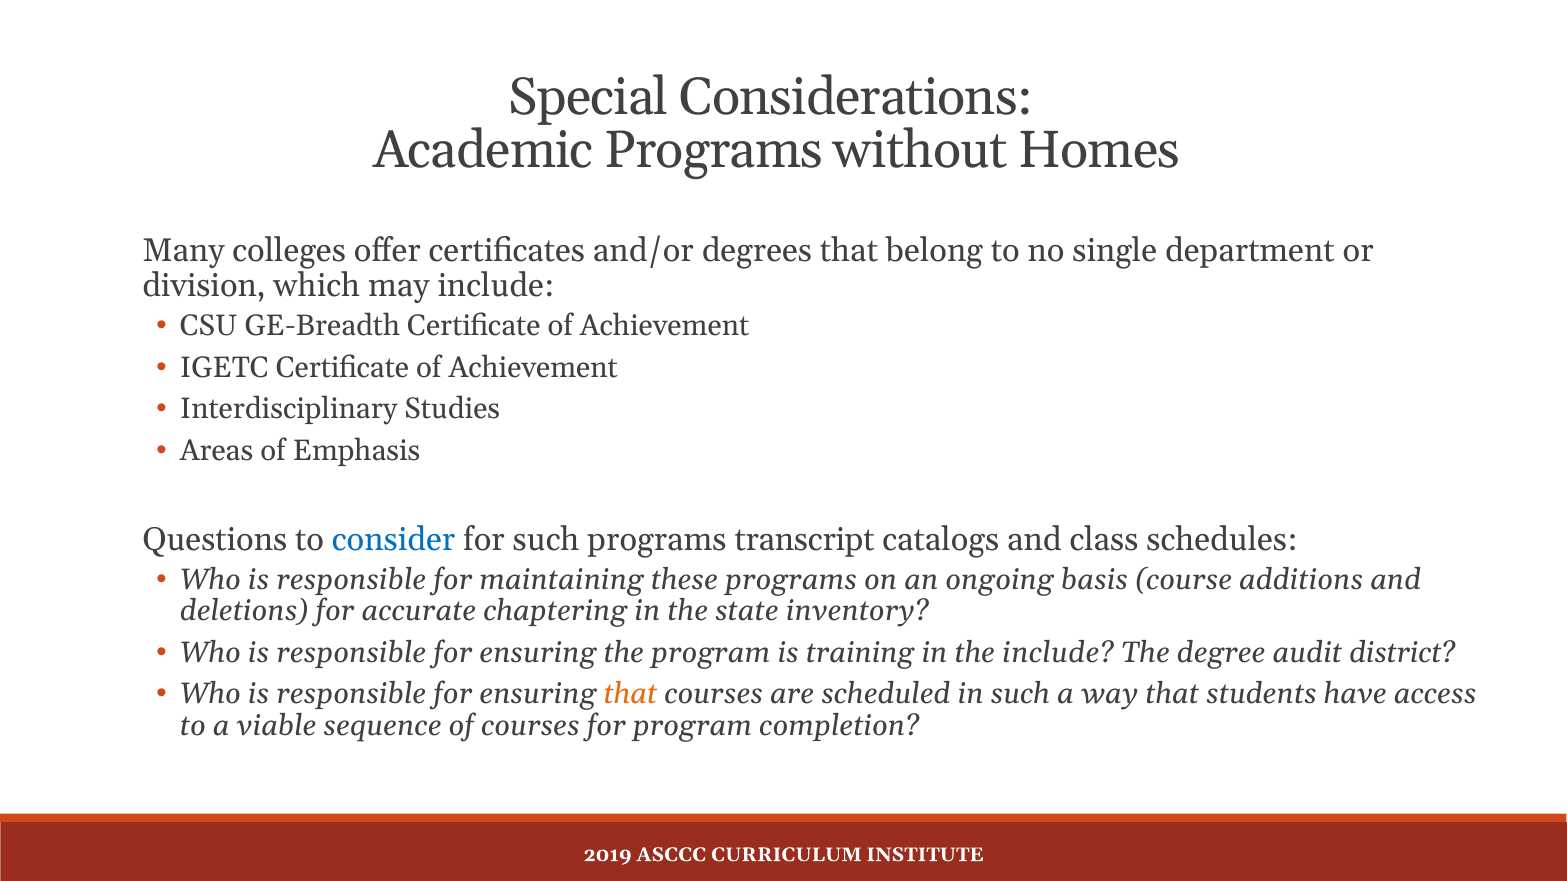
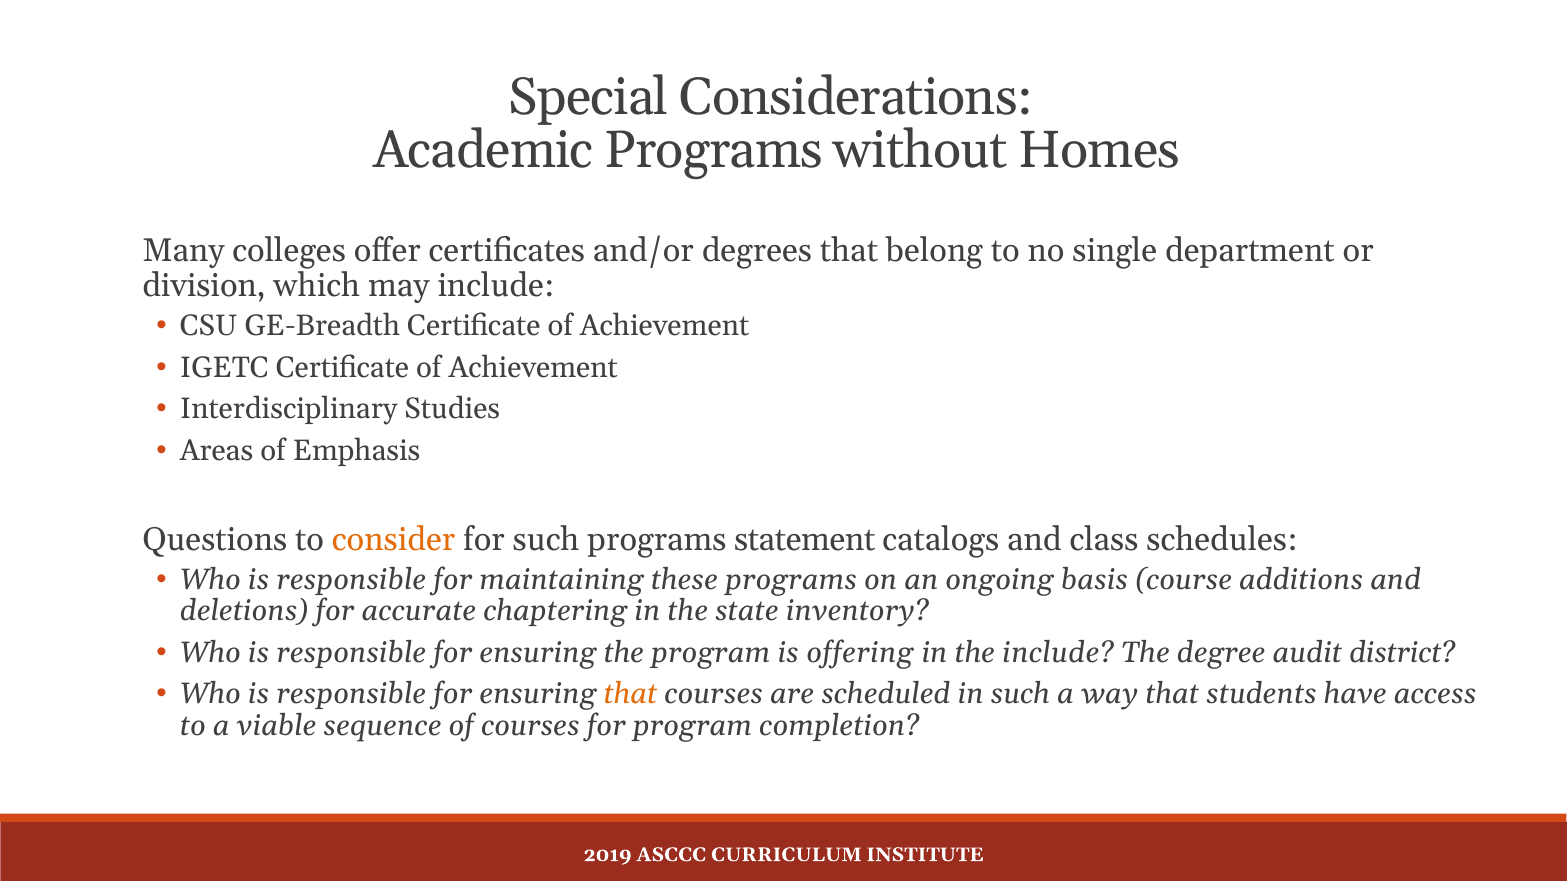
consider colour: blue -> orange
transcript: transcript -> statement
training: training -> offering
